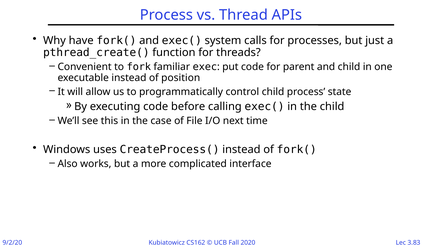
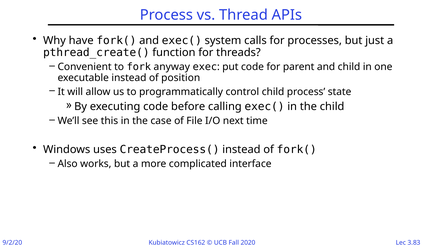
familiar: familiar -> anyway
